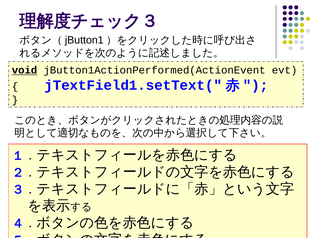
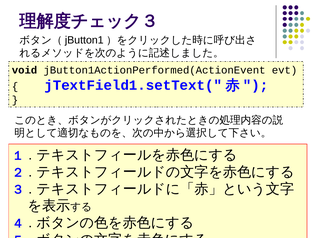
void underline: present -> none
